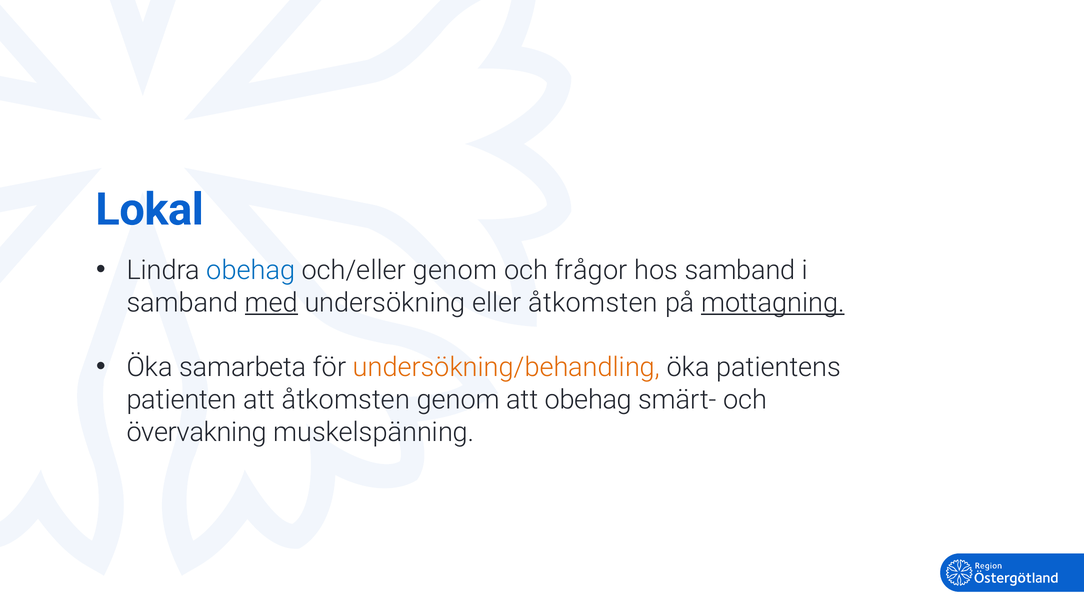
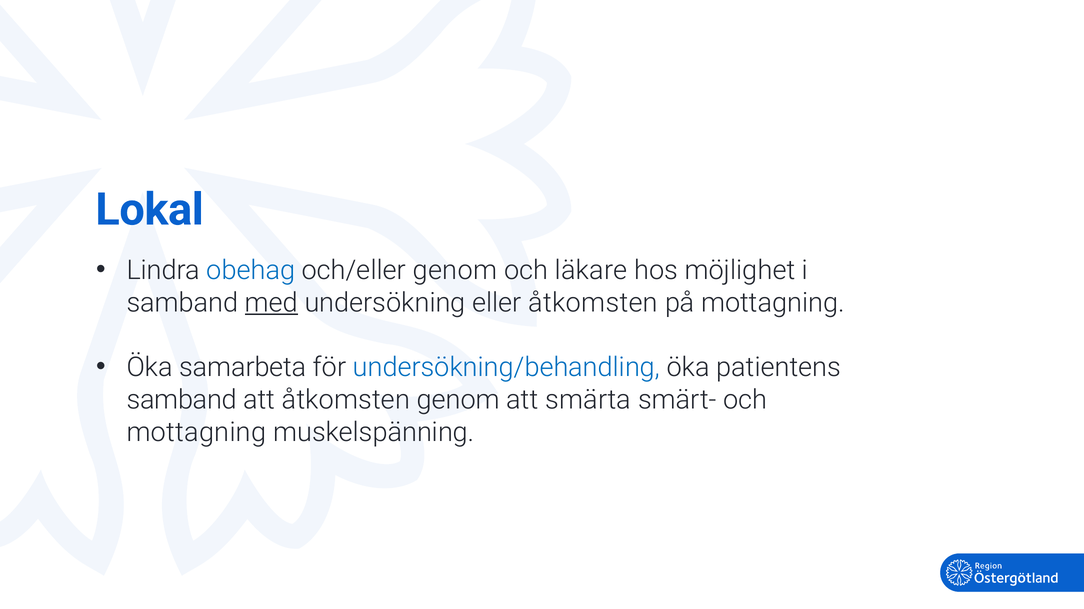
frågor: frågor -> läkare
hos samband: samband -> möjlighet
mottagning at (773, 303) underline: present -> none
undersökning/behandling colour: orange -> blue
patienten at (182, 400): patienten -> samband
att obehag: obehag -> smärta
övervakning at (197, 433): övervakning -> mottagning
